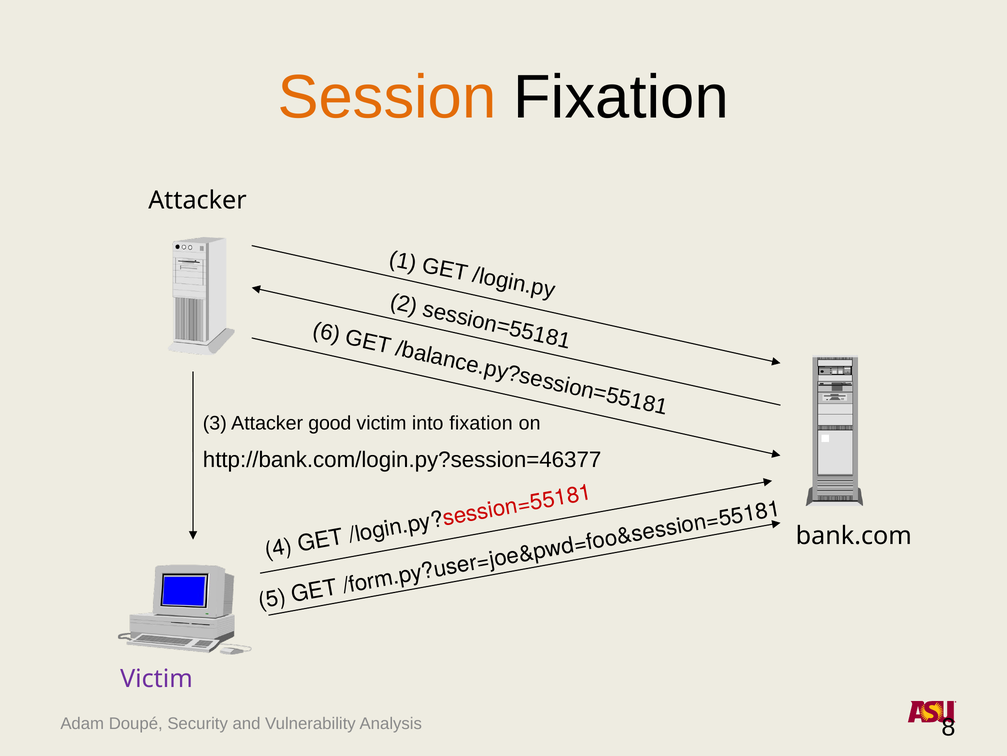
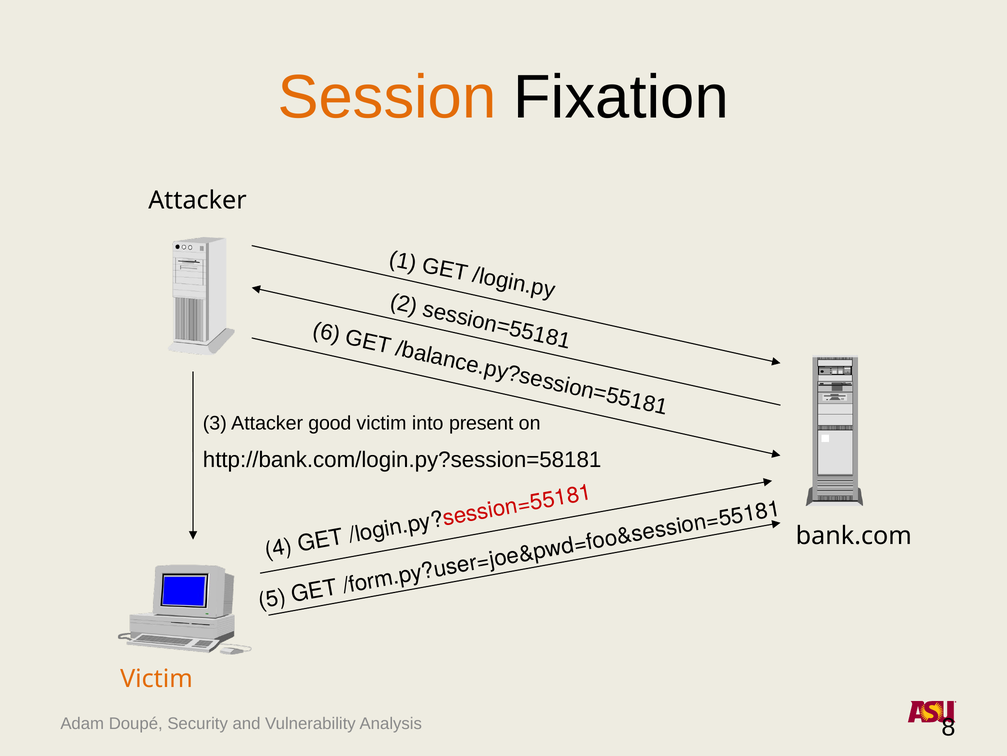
into fixation: fixation -> present
http://bank.com/login.py?session=46377: http://bank.com/login.py?session=46377 -> http://bank.com/login.py?session=58181
Victim at (156, 678) colour: purple -> orange
